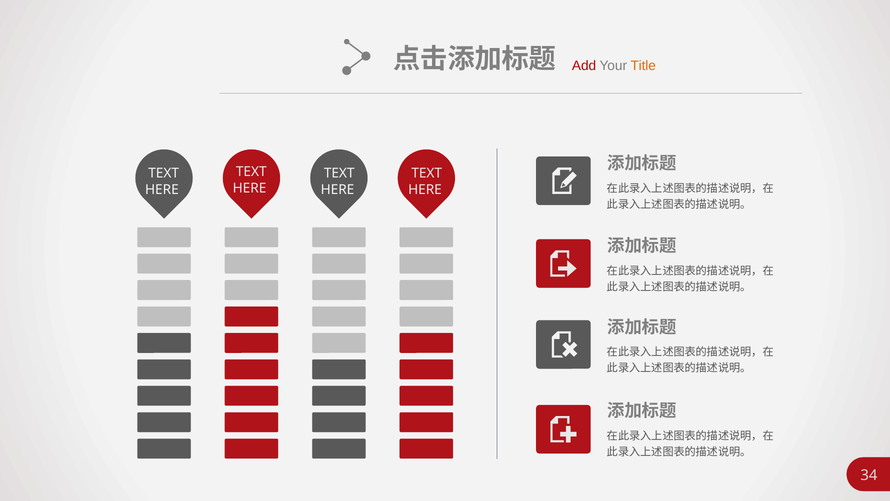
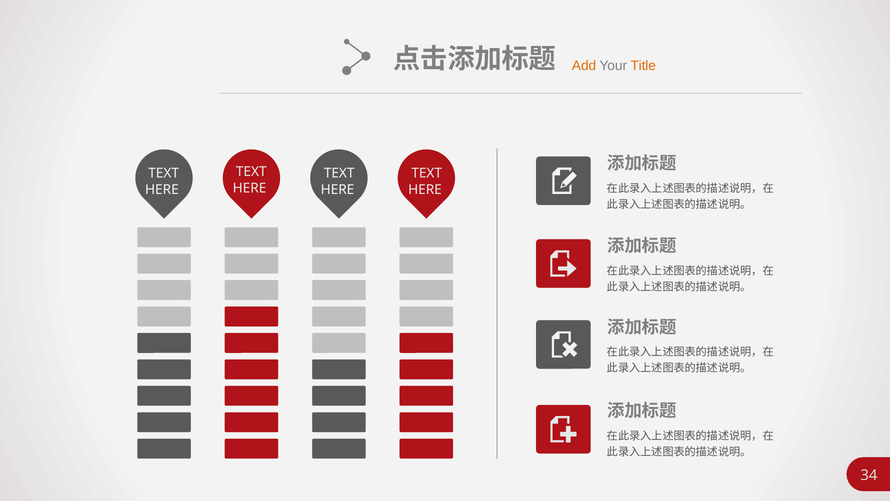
Add colour: red -> orange
